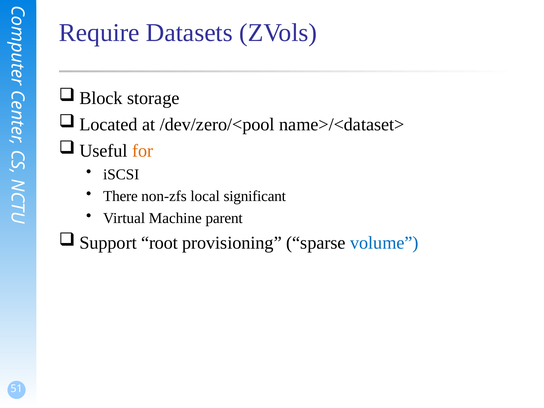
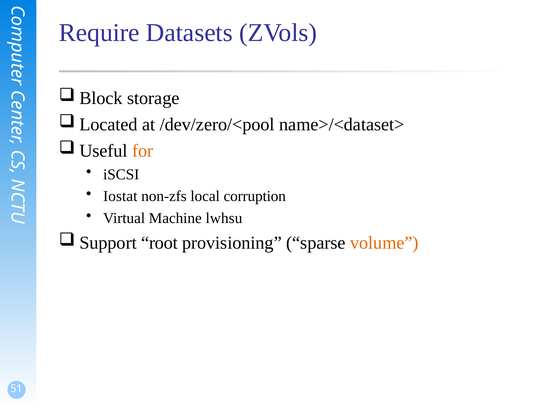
There: There -> Iostat
significant: significant -> corruption
parent: parent -> lwhsu
volume colour: blue -> orange
